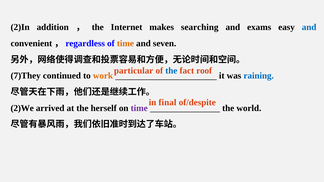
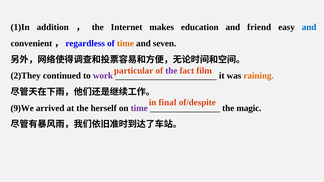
2)In: 2)In -> 1)In
searching: searching -> education
exams: exams -> friend
the at (171, 71) colour: blue -> purple
roof: roof -> film
7)They: 7)They -> 2)They
work colour: orange -> purple
raining colour: blue -> orange
2)We: 2)We -> 9)We
world: world -> magic
